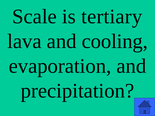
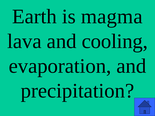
Scale: Scale -> Earth
tertiary: tertiary -> magma
